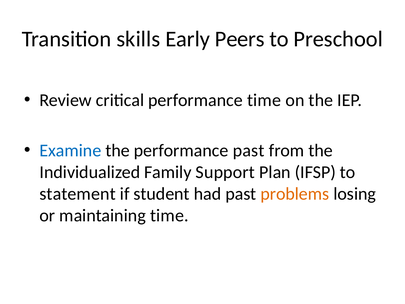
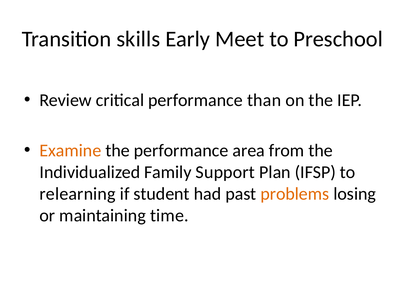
Peers: Peers -> Meet
performance time: time -> than
Examine colour: blue -> orange
performance past: past -> area
statement: statement -> relearning
